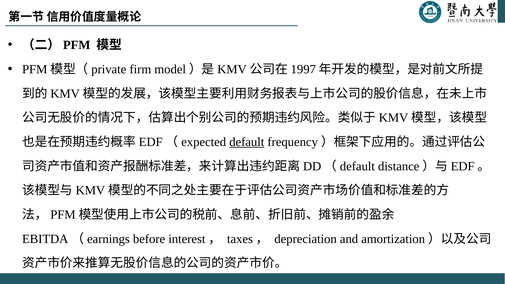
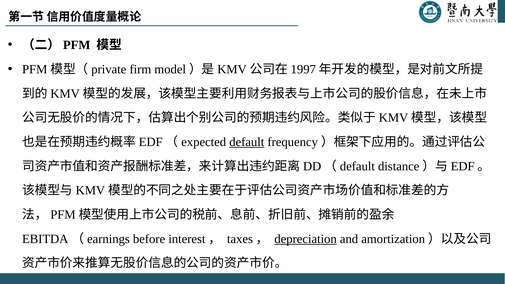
depreciation underline: none -> present
